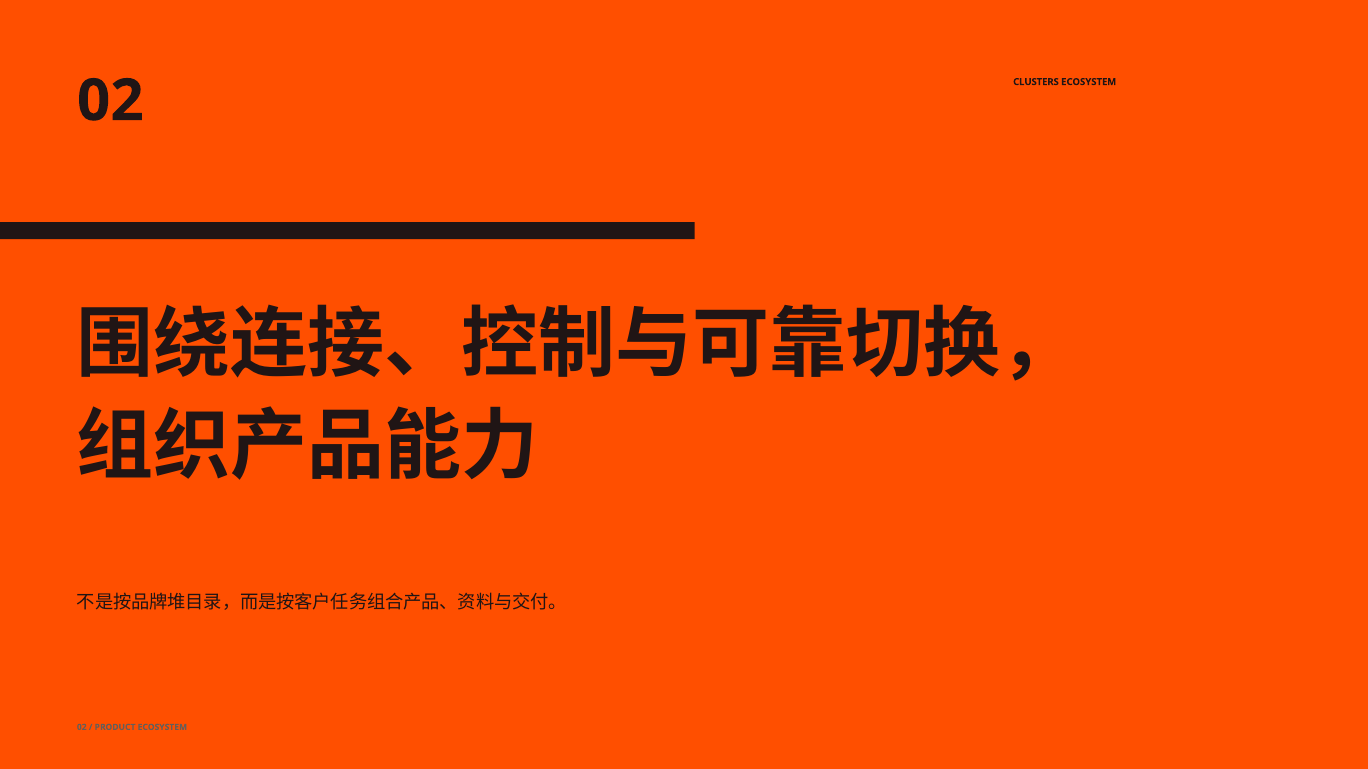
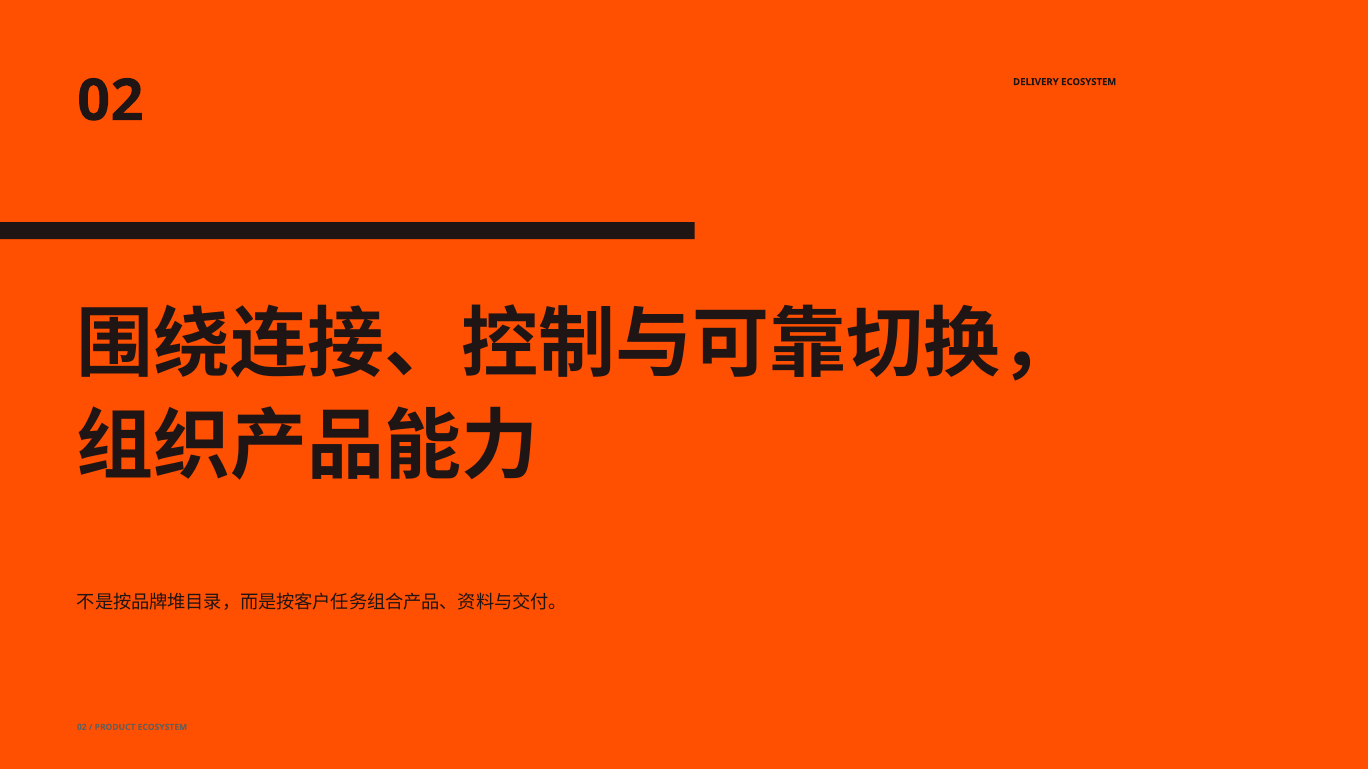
CLUSTERS: CLUSTERS -> DELIVERY
